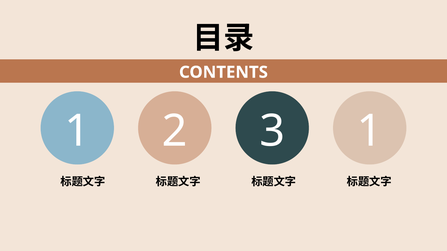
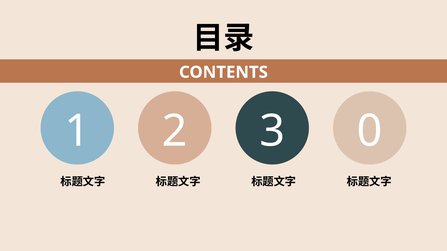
2 1: 1 -> 0
